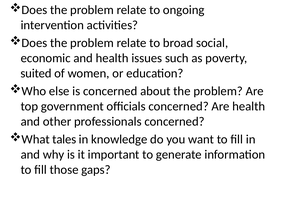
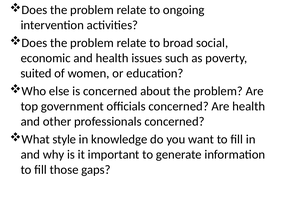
tales: tales -> style
